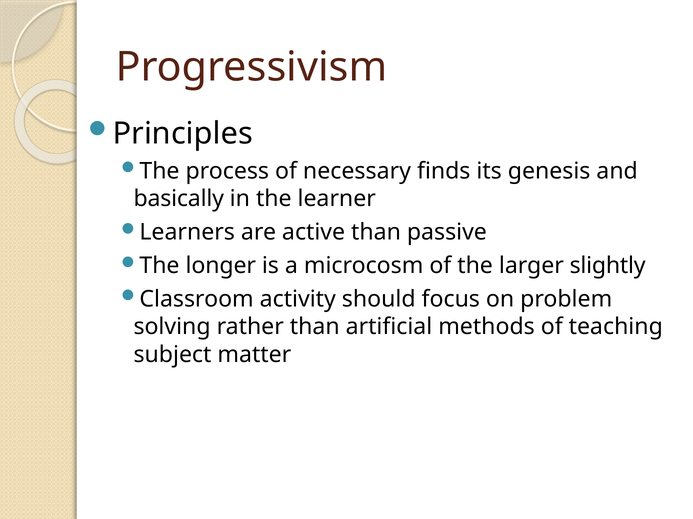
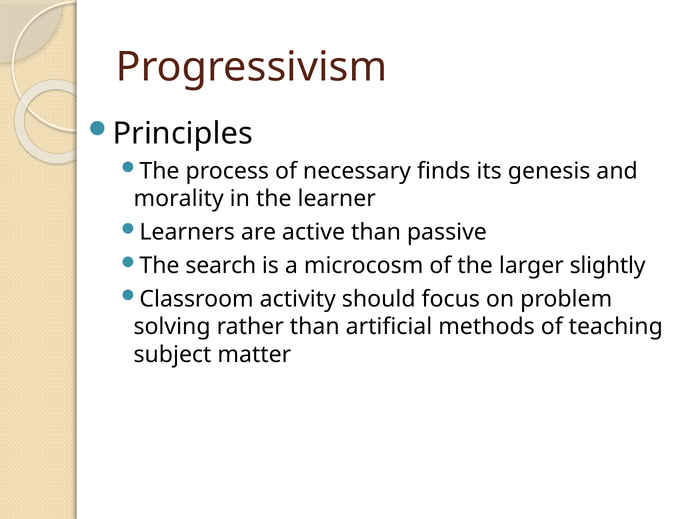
basically: basically -> morality
longer: longer -> search
